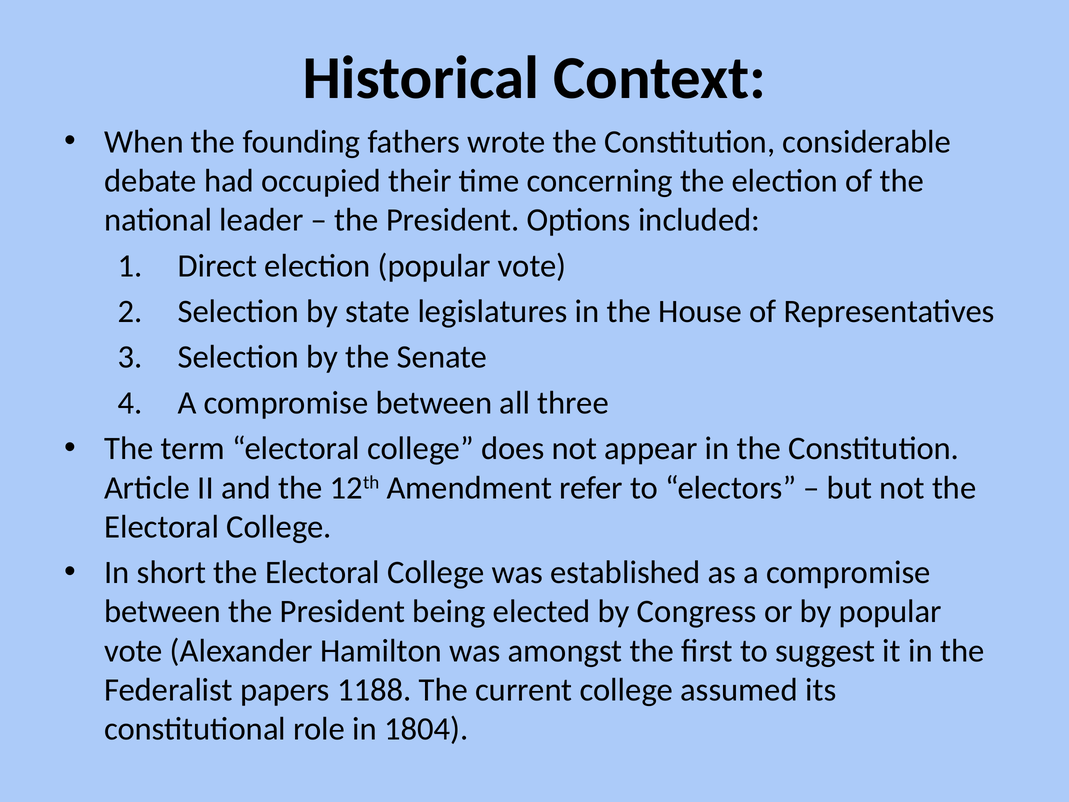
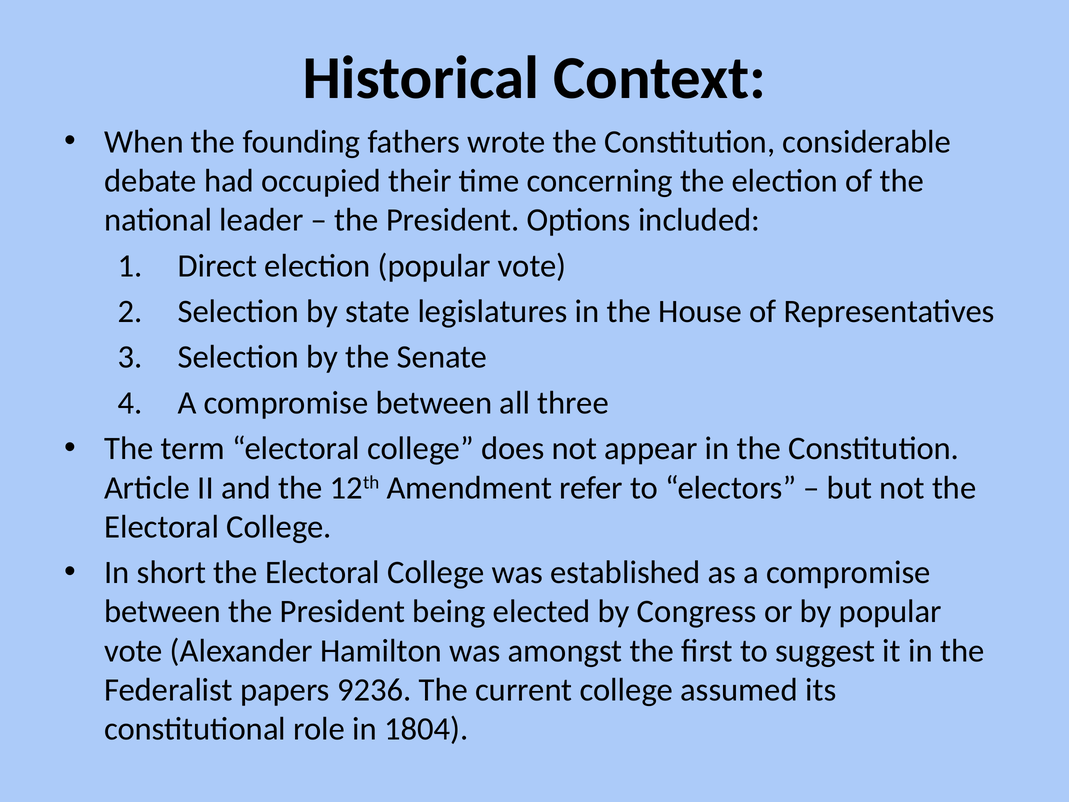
1188: 1188 -> 9236
